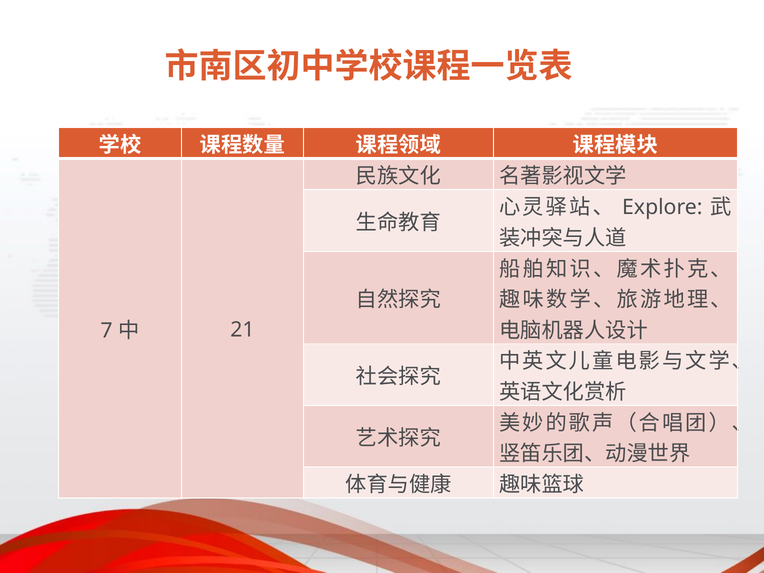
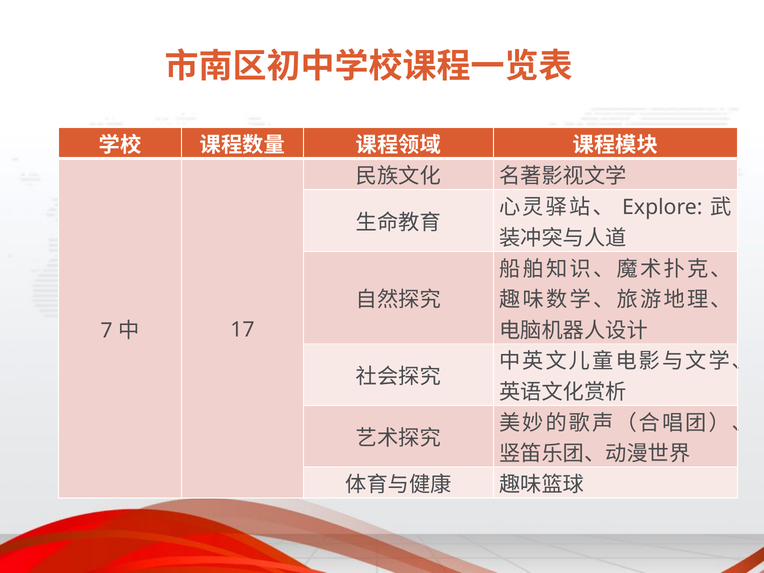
21: 21 -> 17
